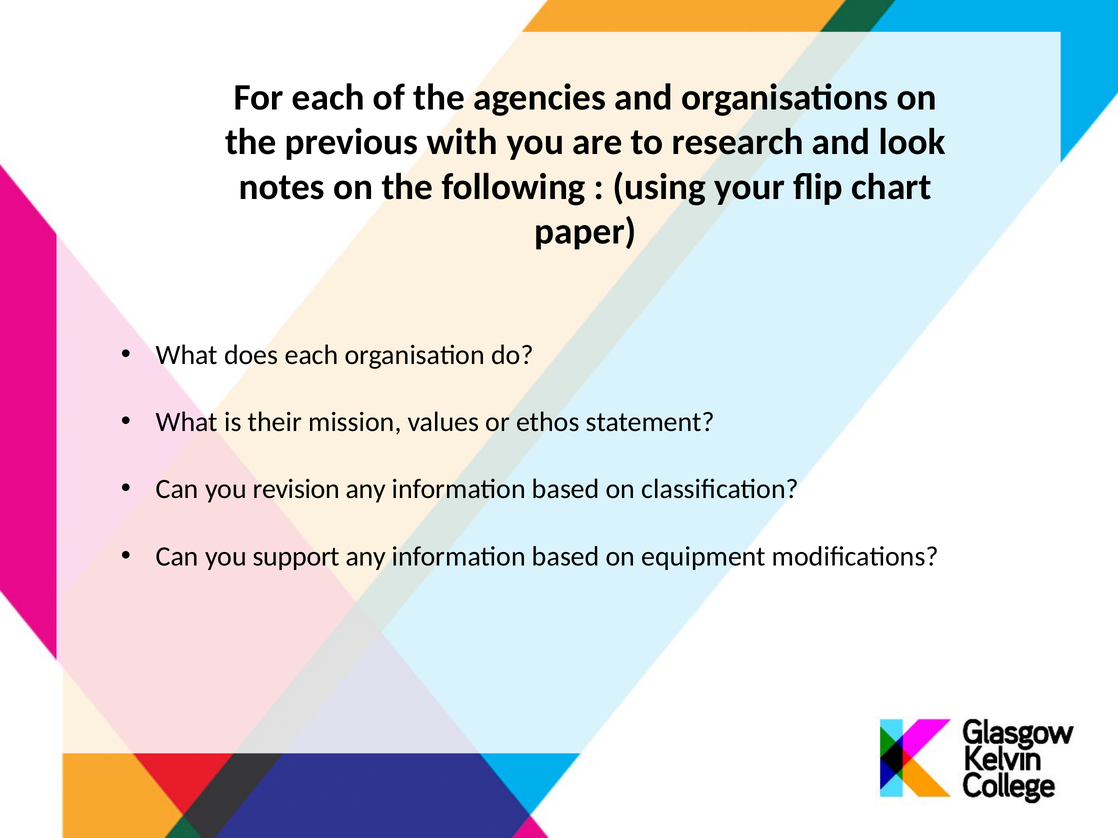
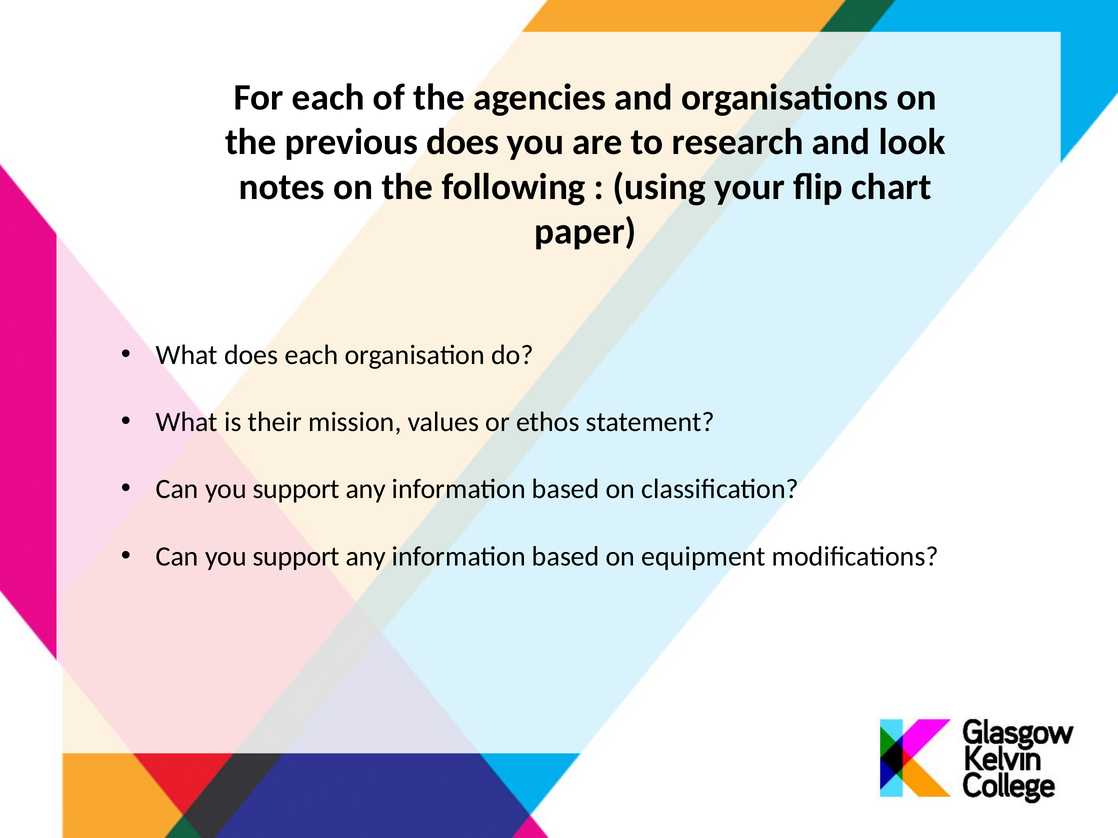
previous with: with -> does
revision at (296, 490): revision -> support
